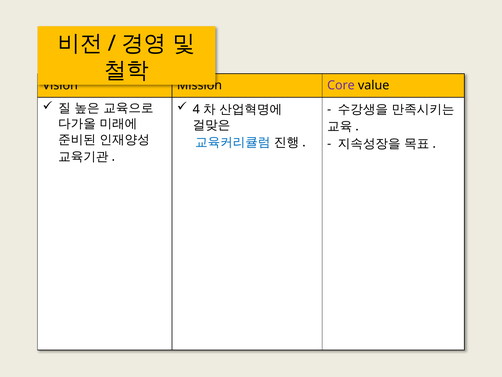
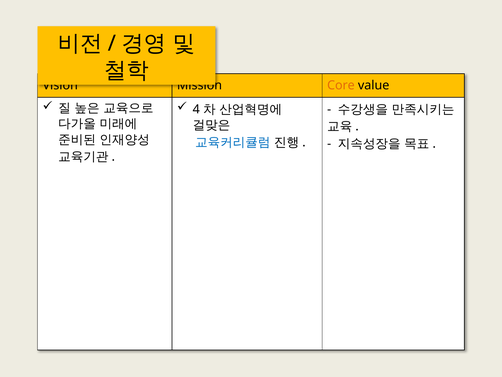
Core colour: purple -> orange
